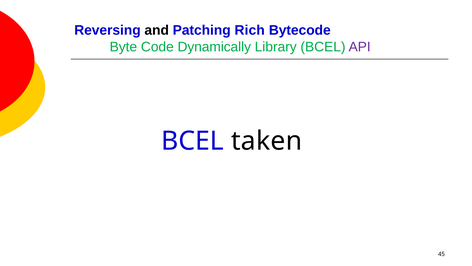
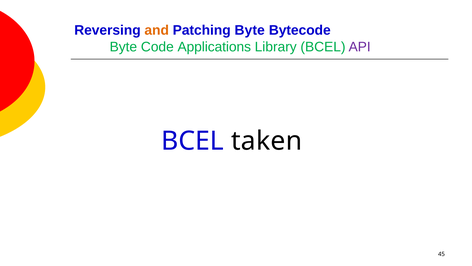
and colour: black -> orange
Patching Rich: Rich -> Byte
Dynamically: Dynamically -> Applications
